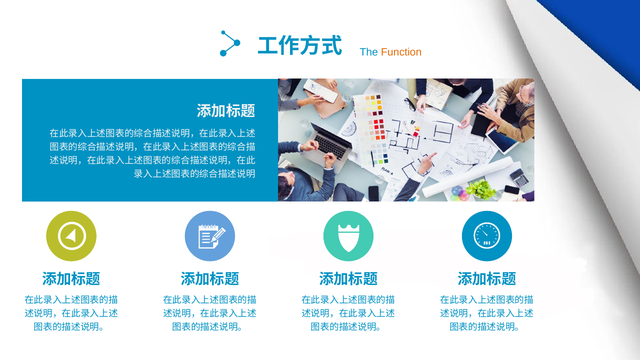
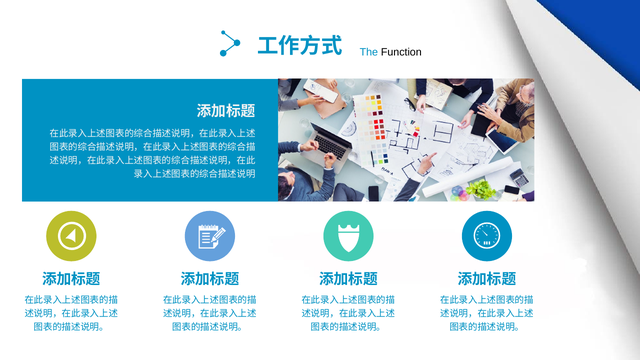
Function colour: orange -> black
